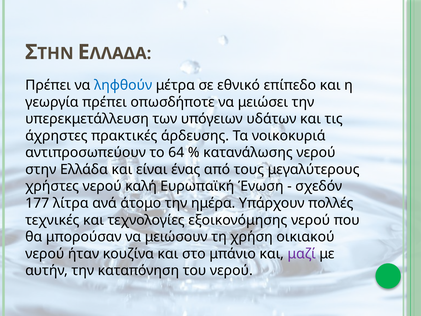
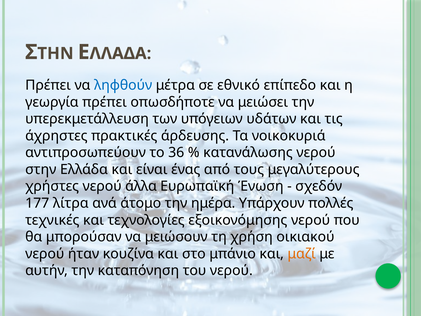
64: 64 -> 36
καλή: καλή -> άλλα
μαζί colour: purple -> orange
